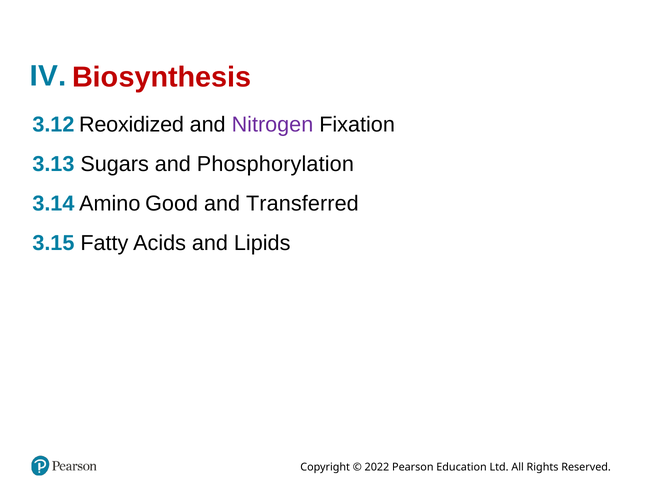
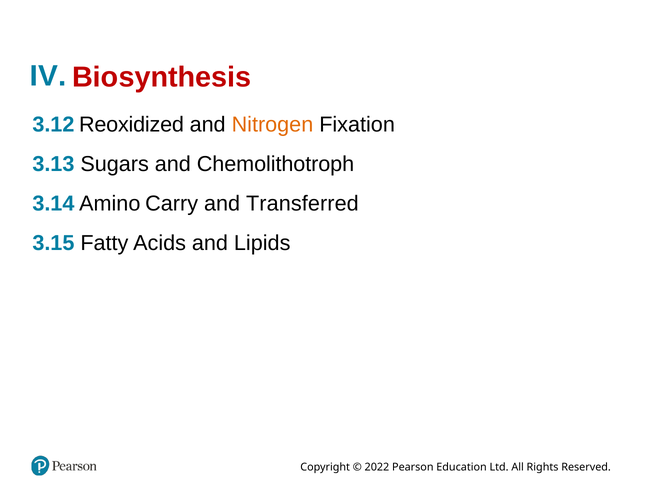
Nitrogen colour: purple -> orange
Phosphorylation: Phosphorylation -> Chemolithotroph
Good: Good -> Carry
